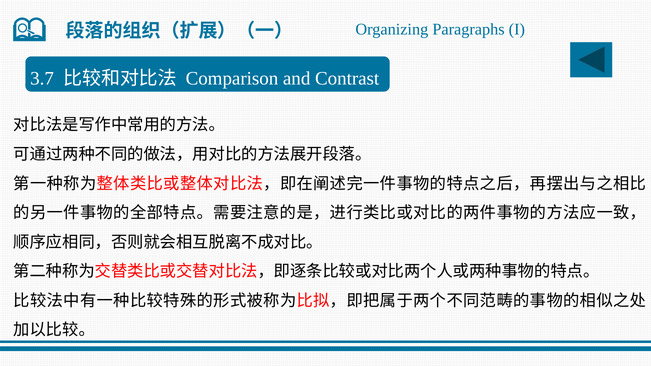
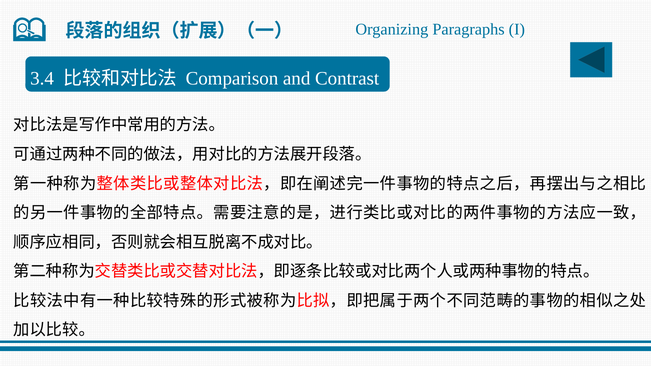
3.7: 3.7 -> 3.4
